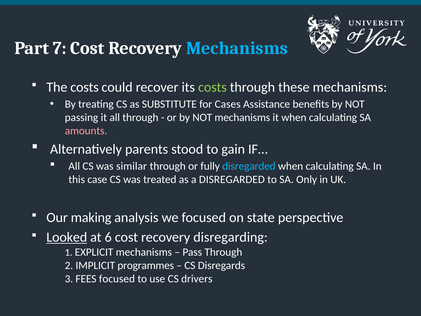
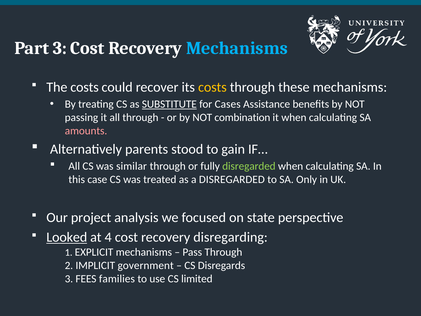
Part 7: 7 -> 3
costs at (212, 87) colour: light green -> yellow
SUBSTITUTE underline: none -> present
NOT mechanisms: mechanisms -> combination
disregarded at (249, 166) colour: light blue -> light green
making: making -> project
6: 6 -> 4
programmes: programmes -> government
FEES focused: focused -> families
drivers: drivers -> limited
